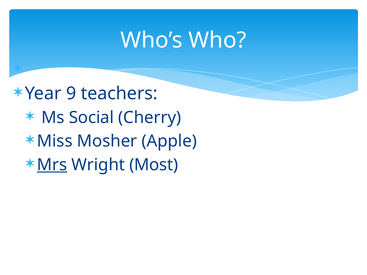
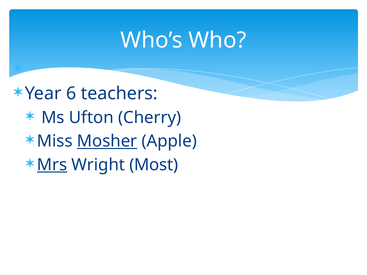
9: 9 -> 6
Social: Social -> Ufton
Mosher underline: none -> present
